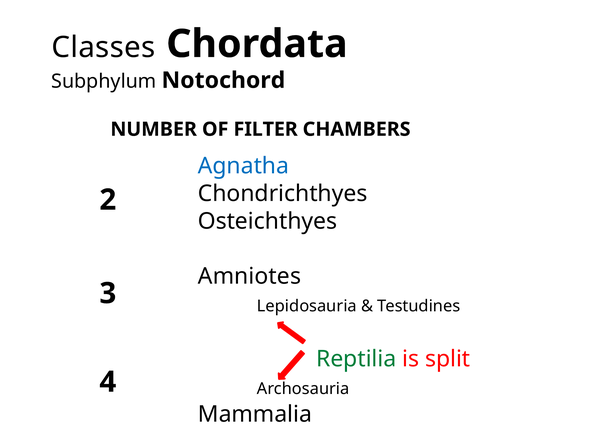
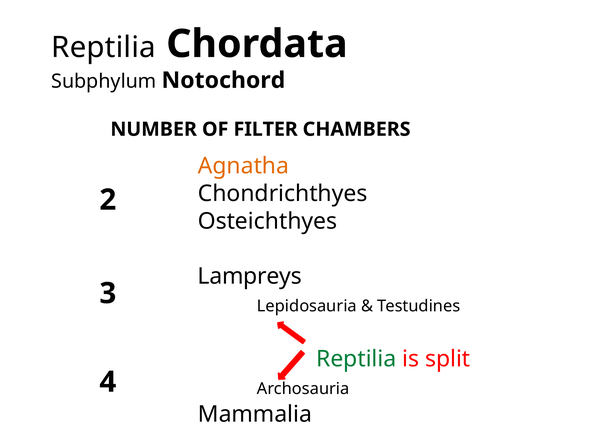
Classes at (103, 47): Classes -> Reptilia
Agnatha colour: blue -> orange
Amniotes: Amniotes -> Lampreys
